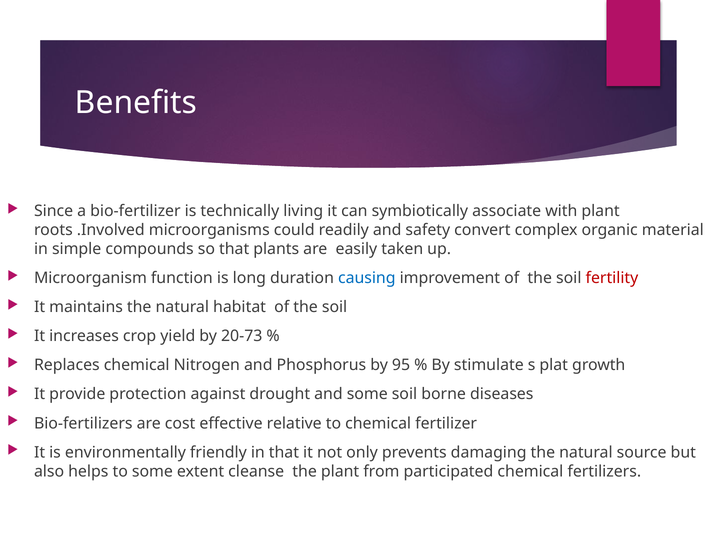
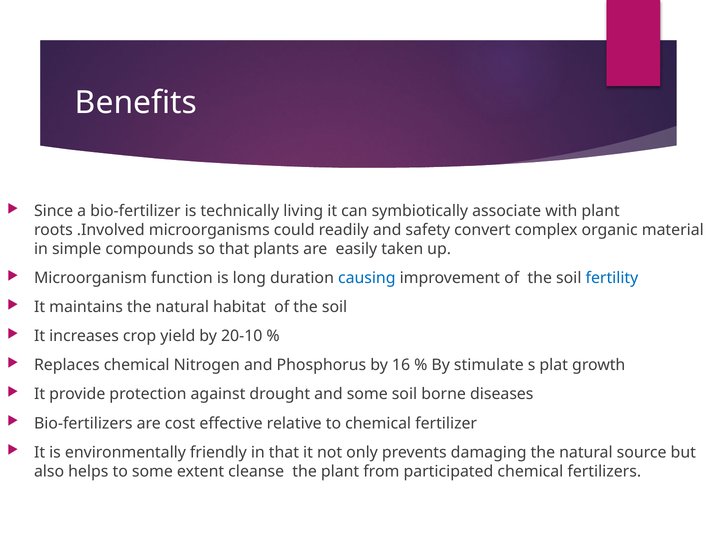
fertility colour: red -> blue
20-73: 20-73 -> 20-10
95: 95 -> 16
